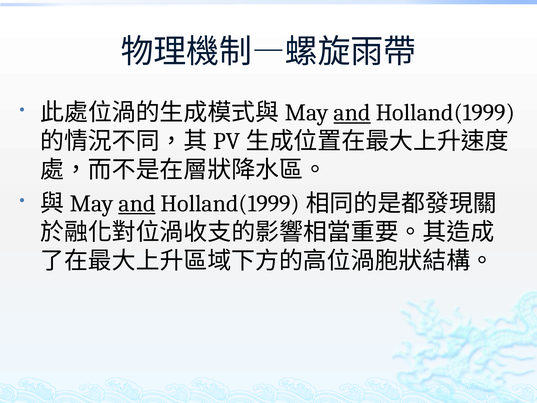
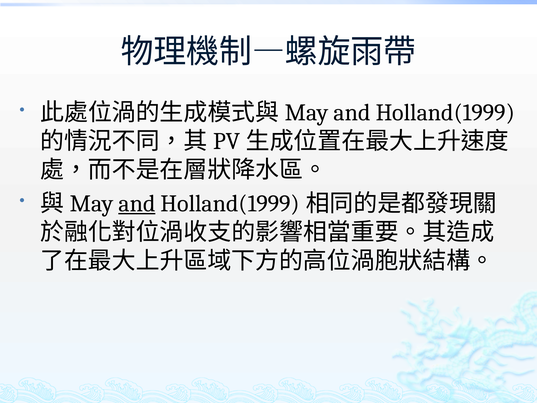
and at (352, 113) underline: present -> none
